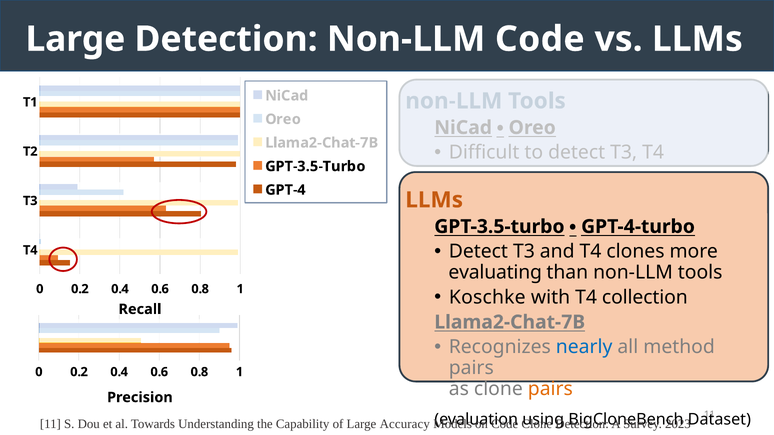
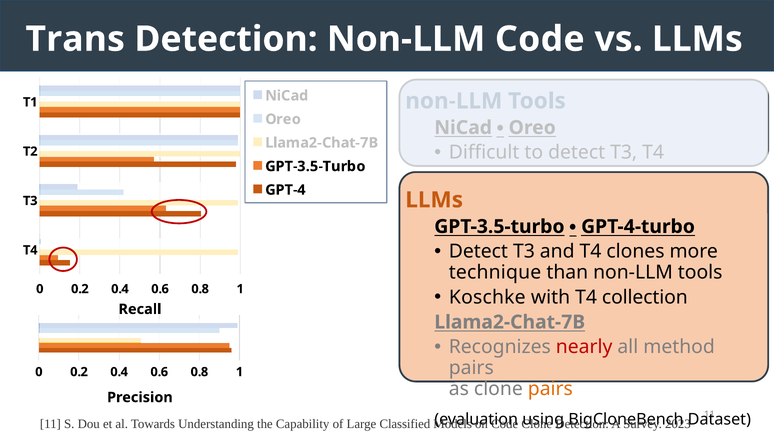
Large at (75, 39): Large -> Trans
evaluating: evaluating -> technique
nearly colour: blue -> red
Accuracy: Accuracy -> Classified
